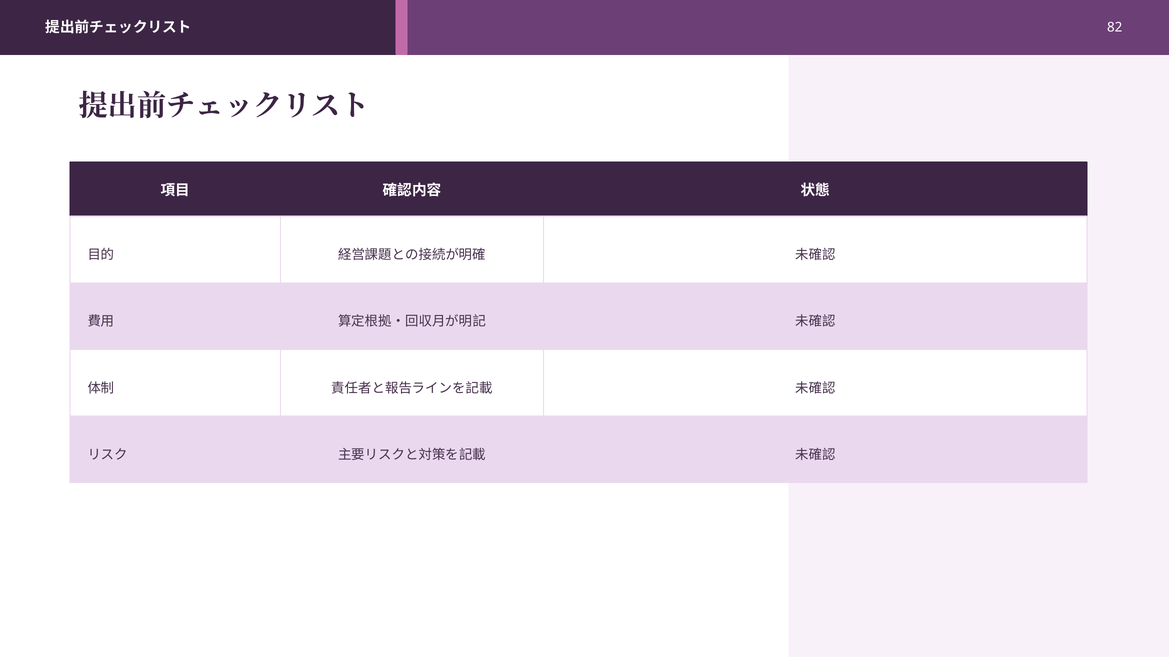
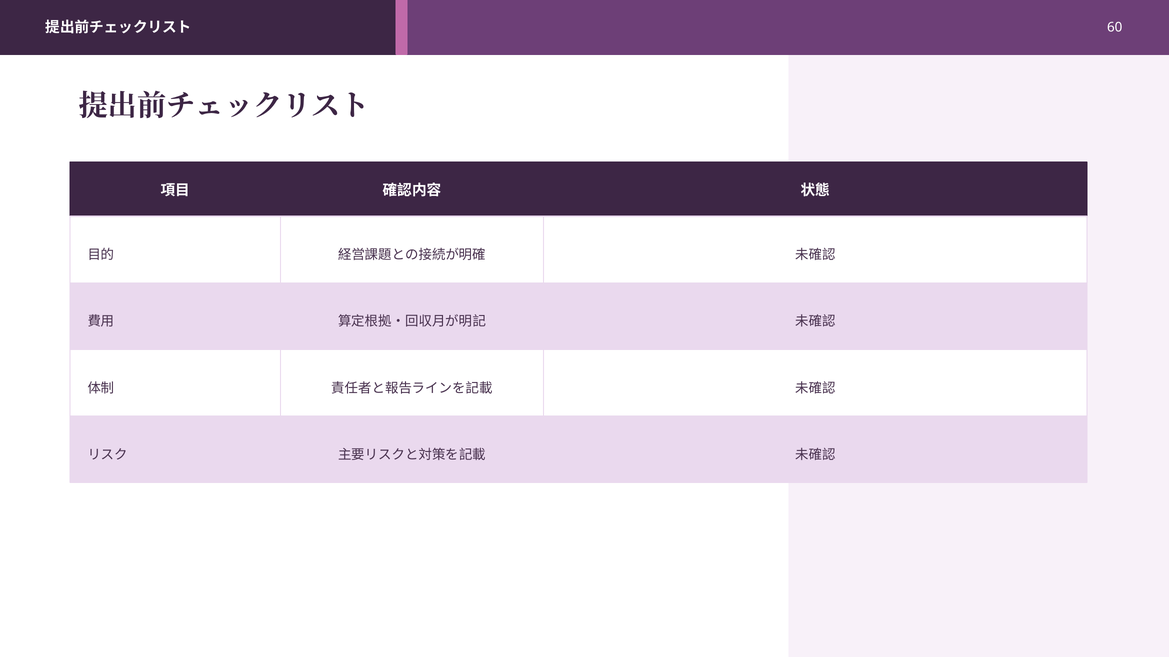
82: 82 -> 60
